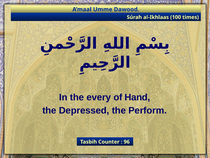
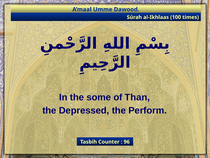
every: every -> some
Hand: Hand -> Than
